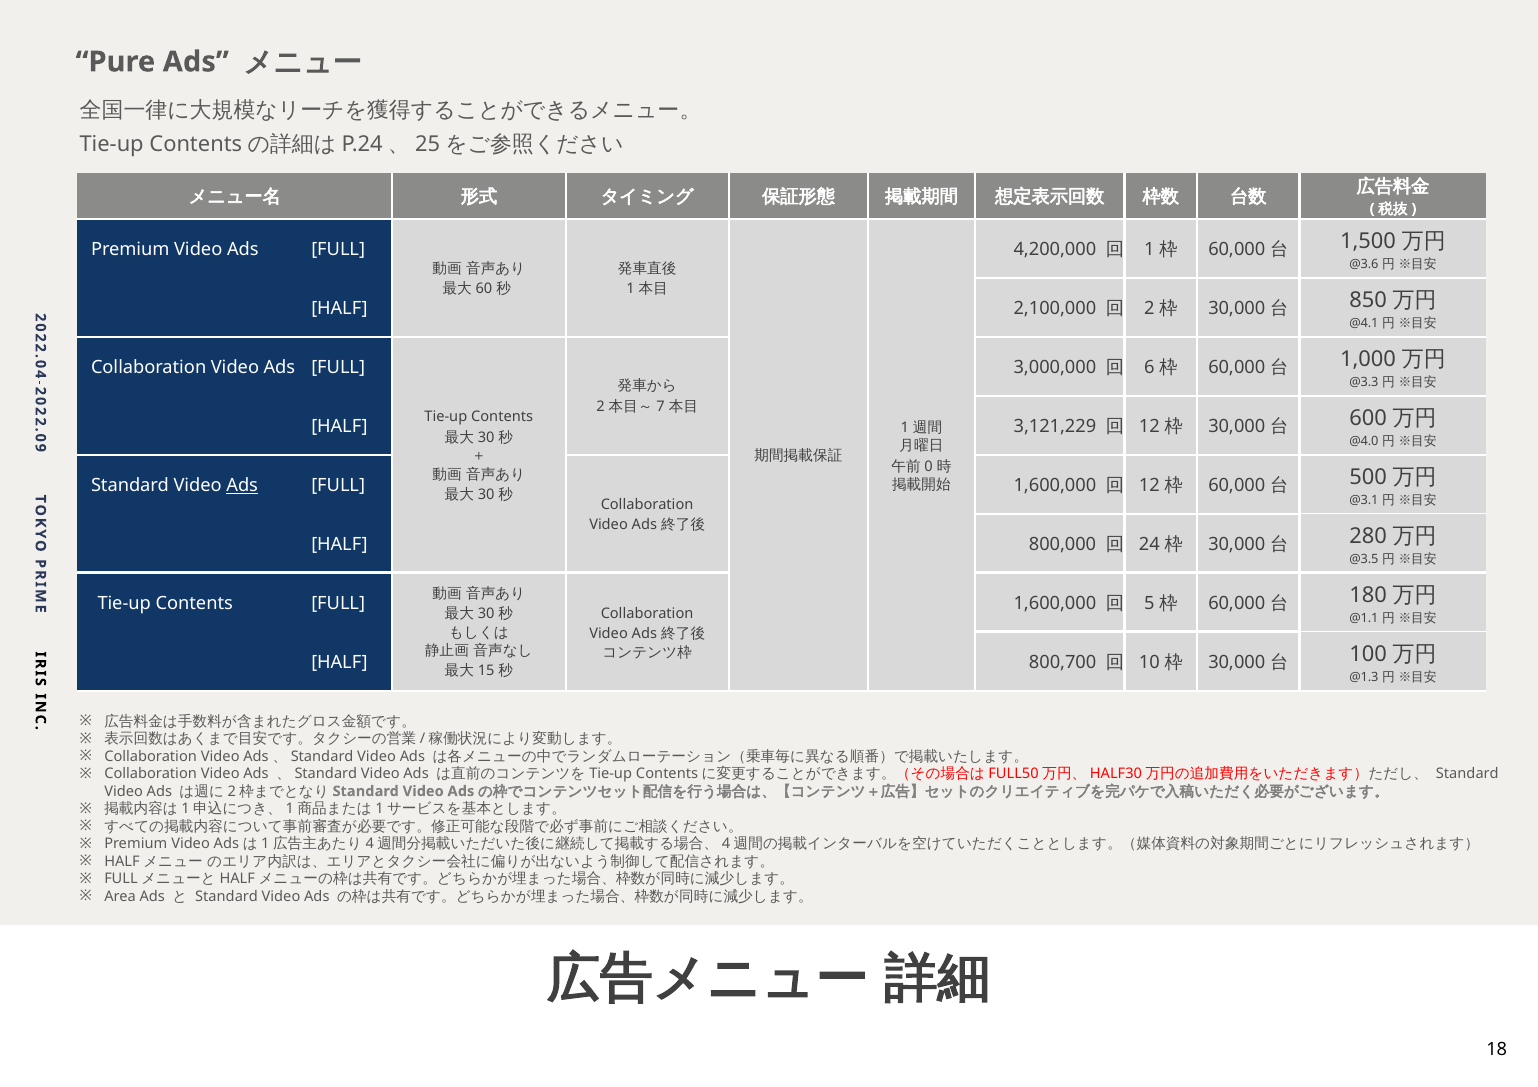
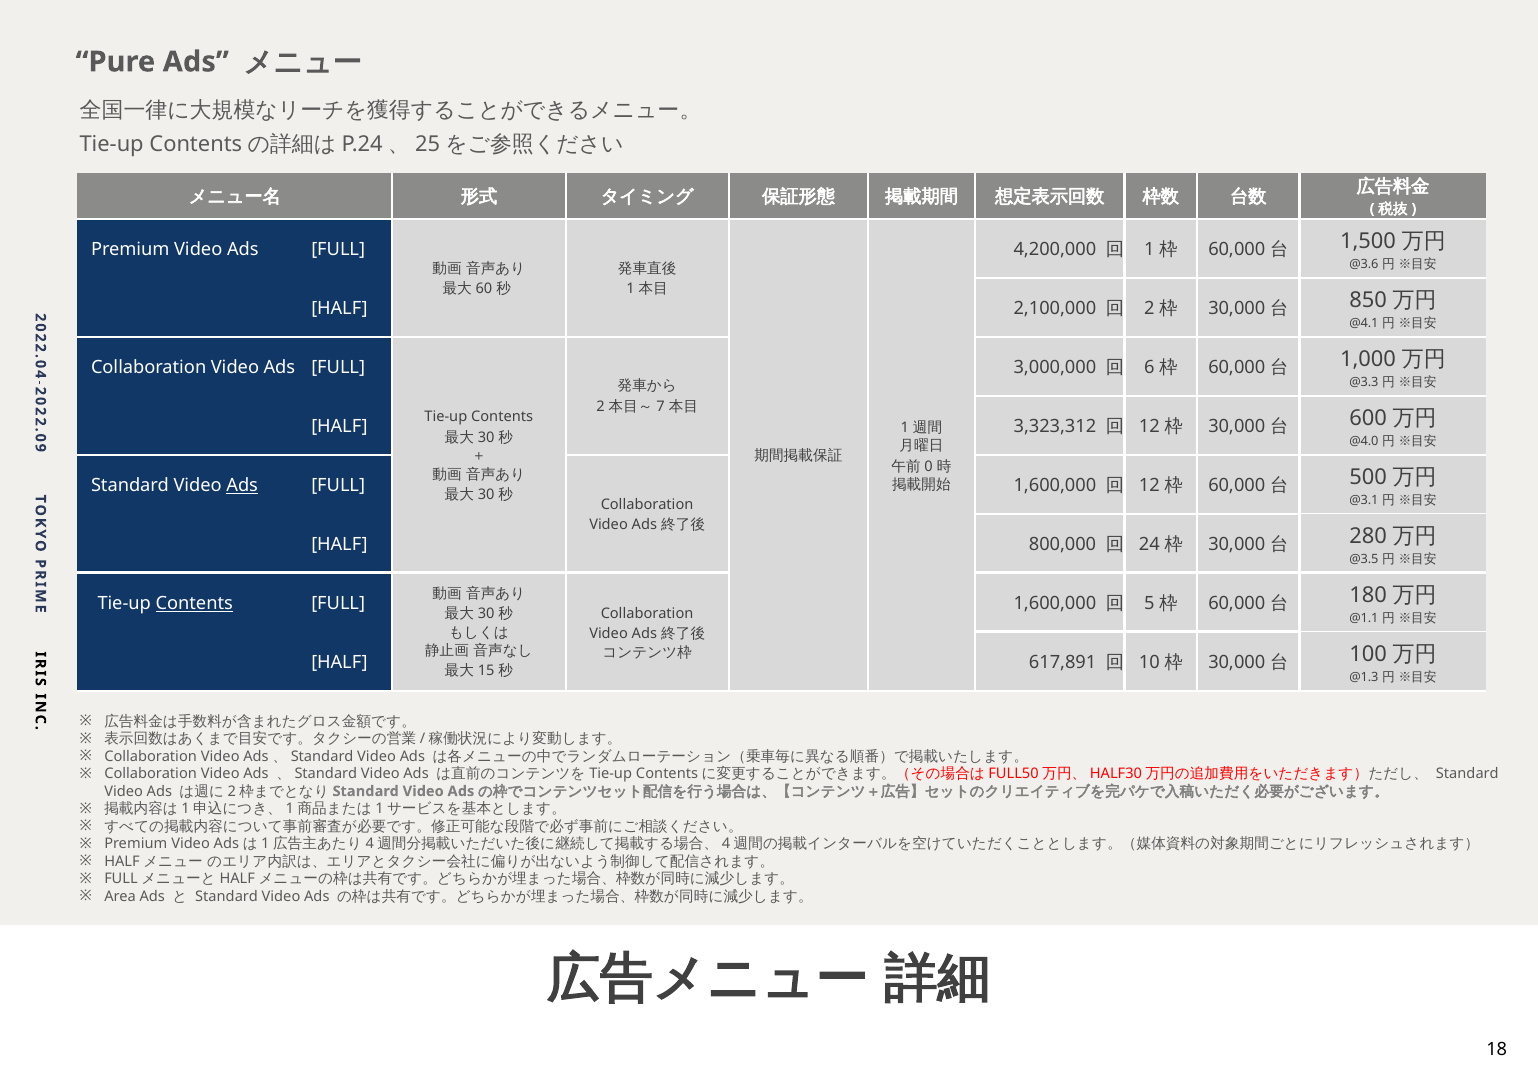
3,121,229: 3,121,229 -> 3,323,312
Contents at (194, 604) underline: none -> present
800,700: 800,700 -> 617,891
